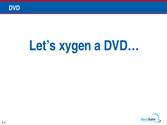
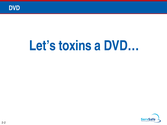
xygen: xygen -> toxins
